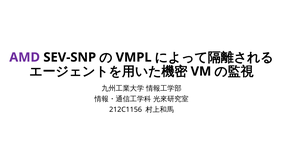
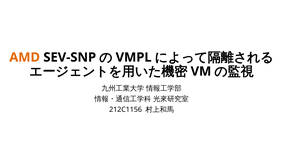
AMD colour: purple -> orange
